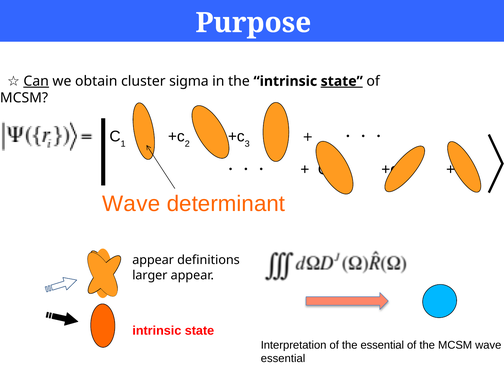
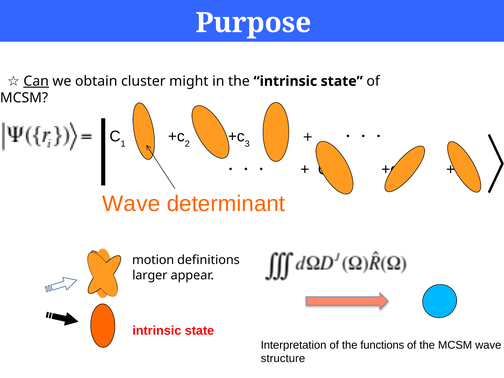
sigma: sigma -> might
state at (342, 81) underline: present -> none
appear at (153, 260): appear -> motion
the essential: essential -> functions
essential at (283, 359): essential -> structure
